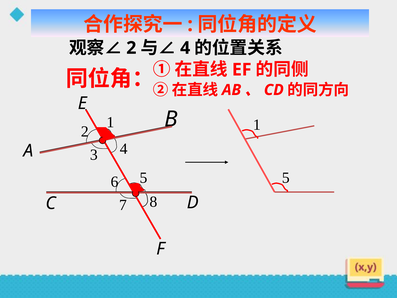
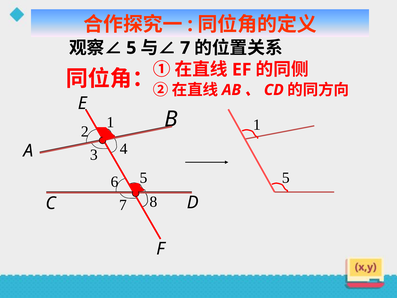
2 at (131, 48): 2 -> 5
4 at (185, 48): 4 -> 7
